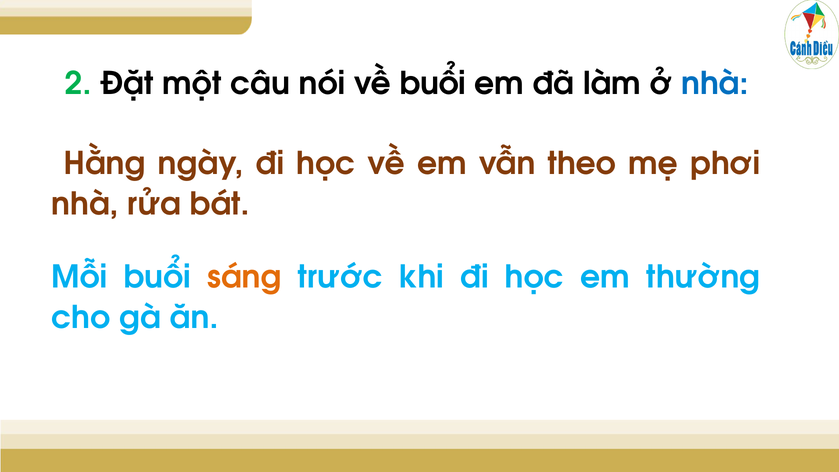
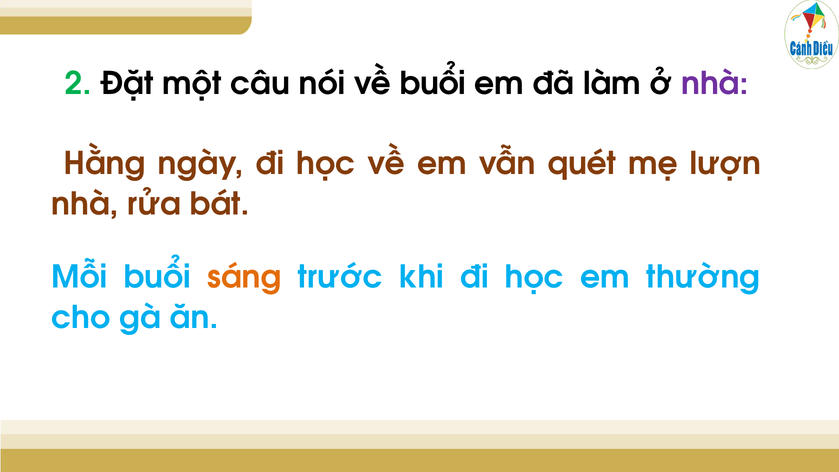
nhà at (715, 84) colour: blue -> purple
theo: theo -> quét
phơi: phơi -> lượn
